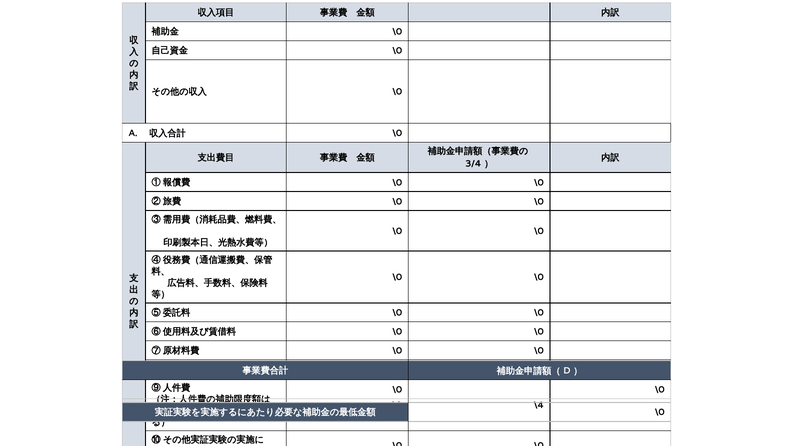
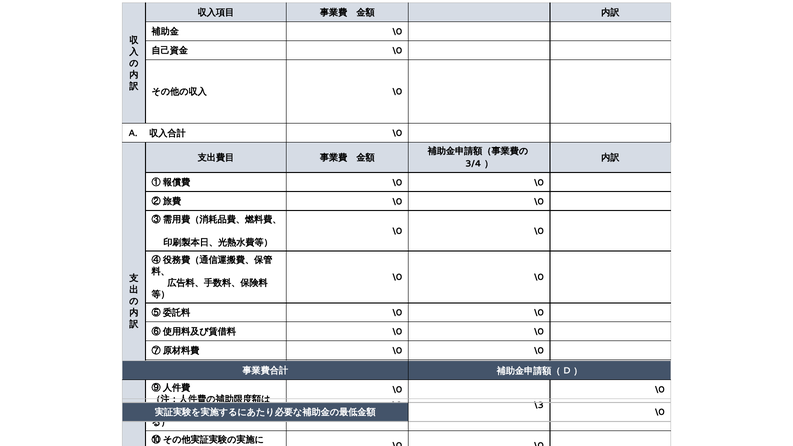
\4: \4 -> \3
